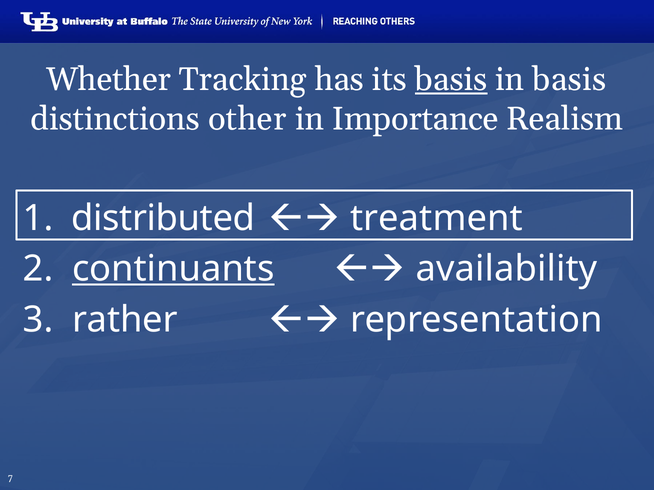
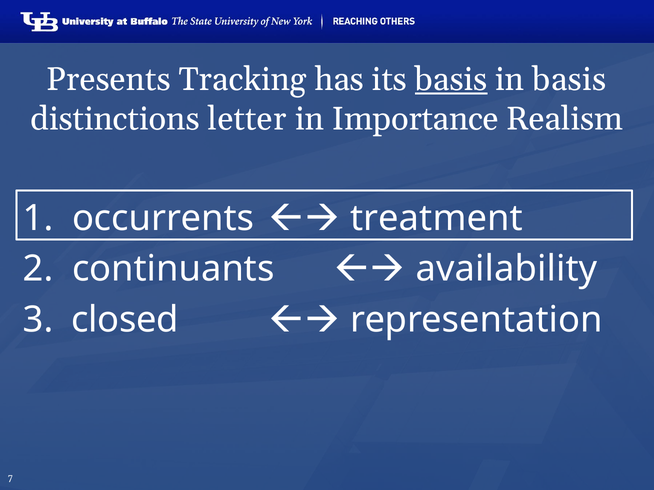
Whether: Whether -> Presents
other: other -> letter
distributed: distributed -> occurrents
continuants underline: present -> none
rather: rather -> closed
